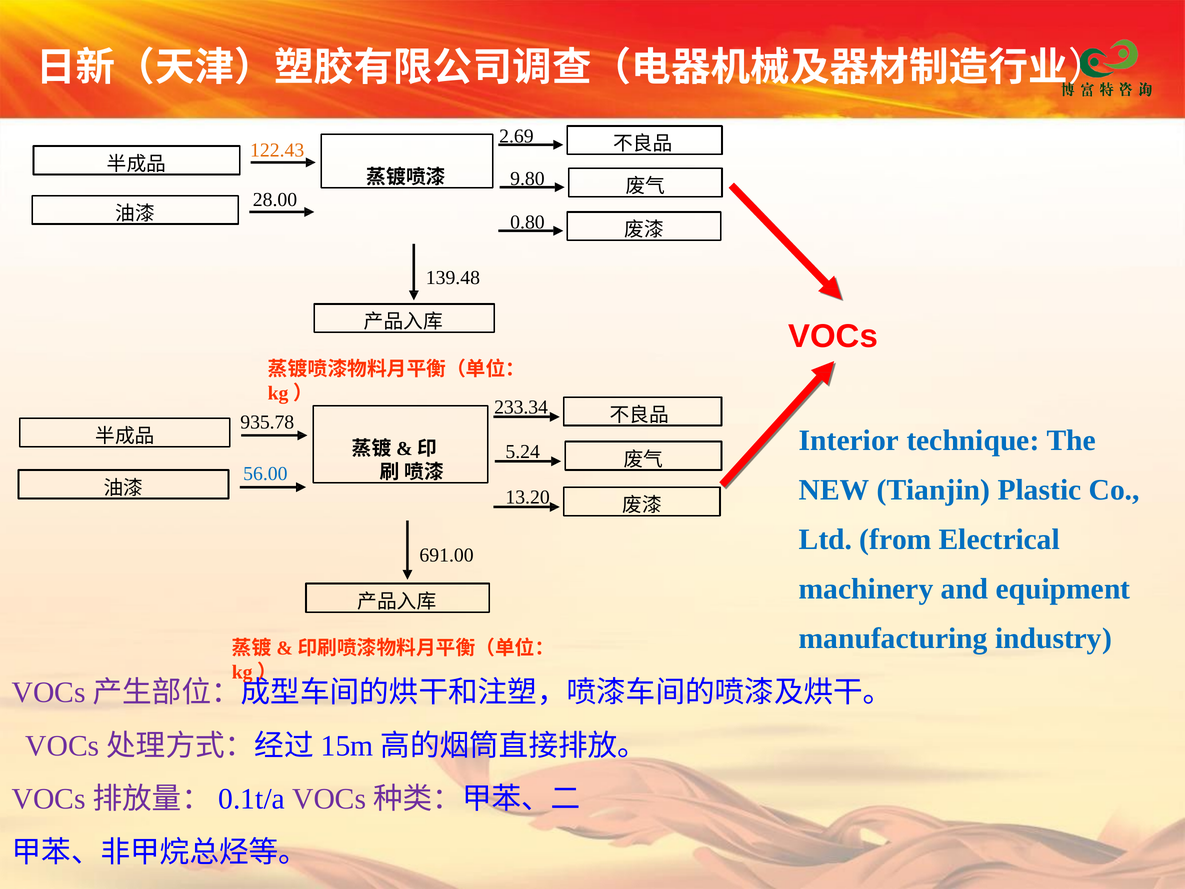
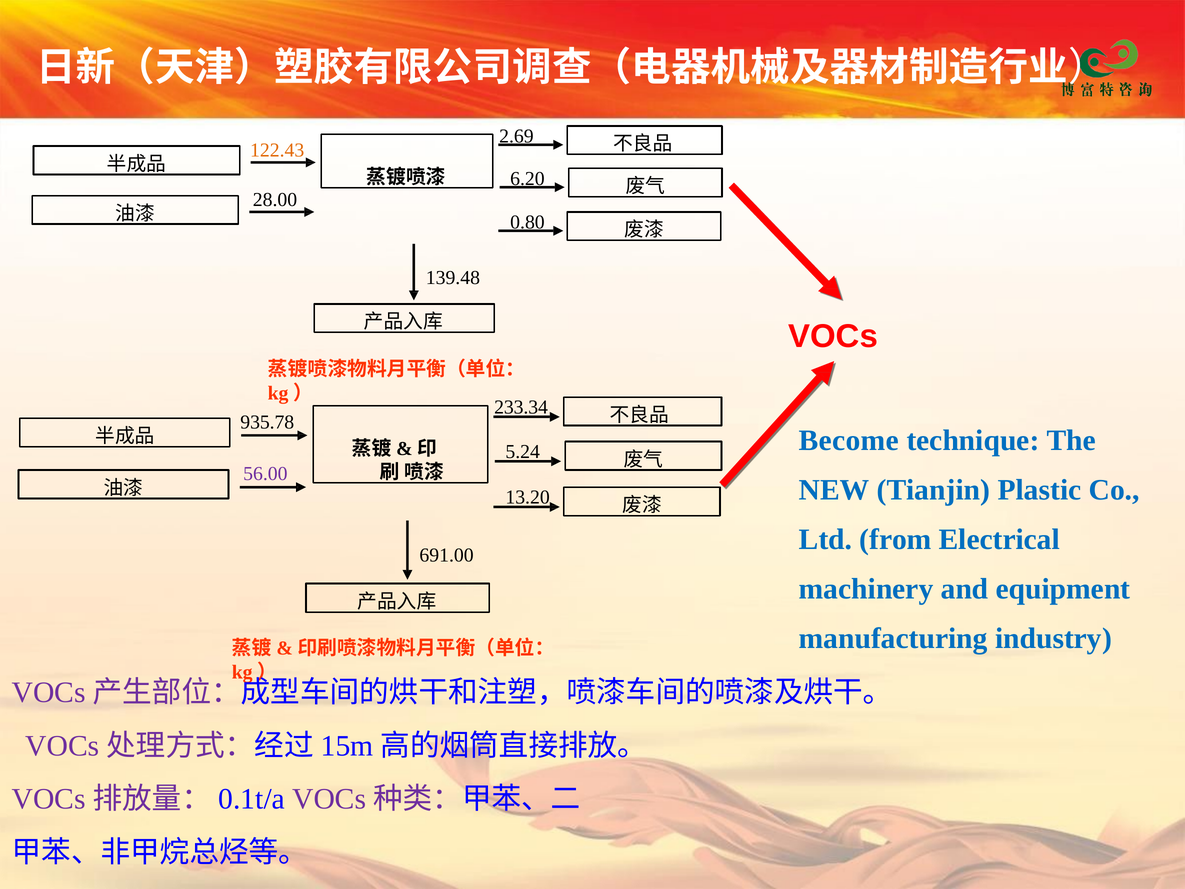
9.80: 9.80 -> 6.20
Interior: Interior -> Become
56.00 colour: blue -> purple
